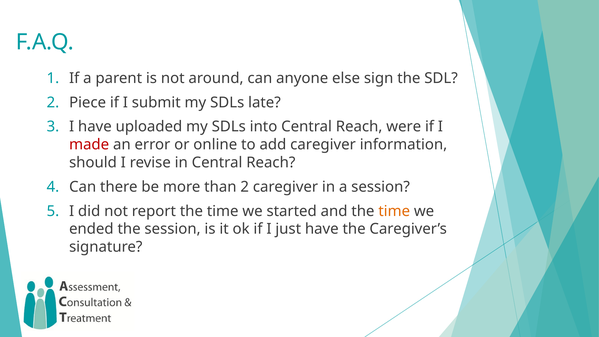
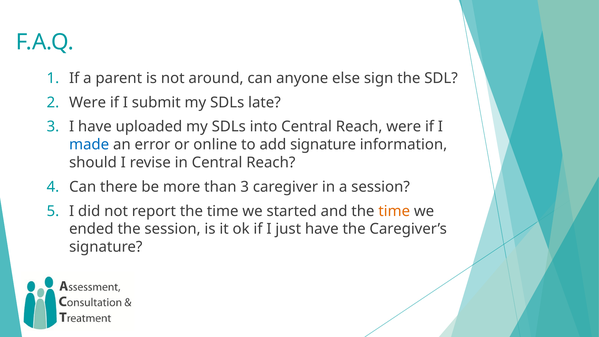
Piece at (88, 102): Piece -> Were
made colour: red -> blue
add caregiver: caregiver -> signature
than 2: 2 -> 3
